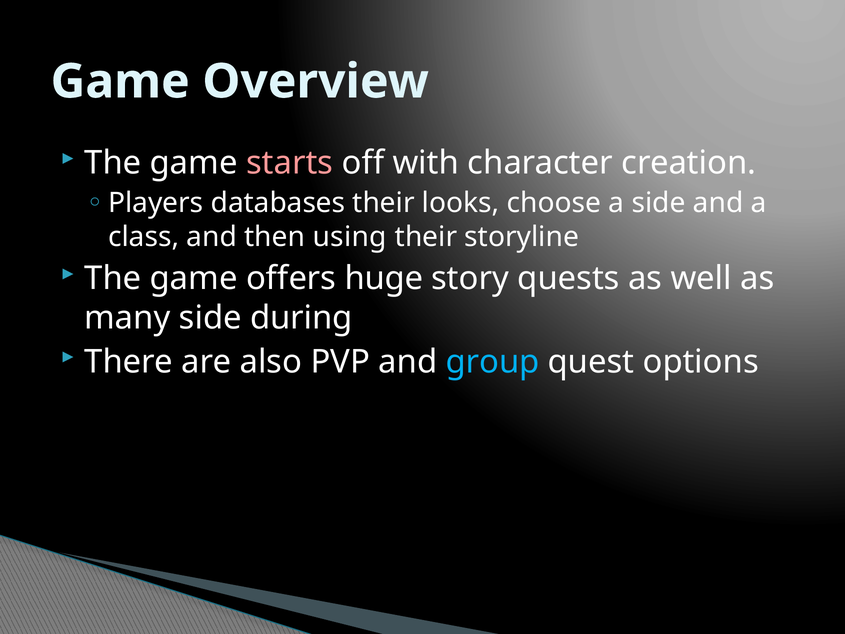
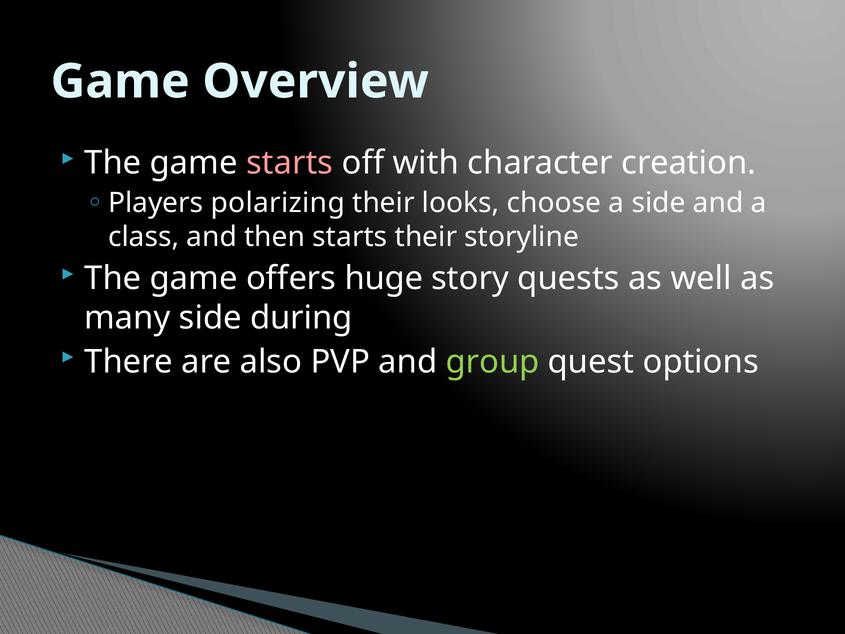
databases: databases -> polarizing
then using: using -> starts
group colour: light blue -> light green
